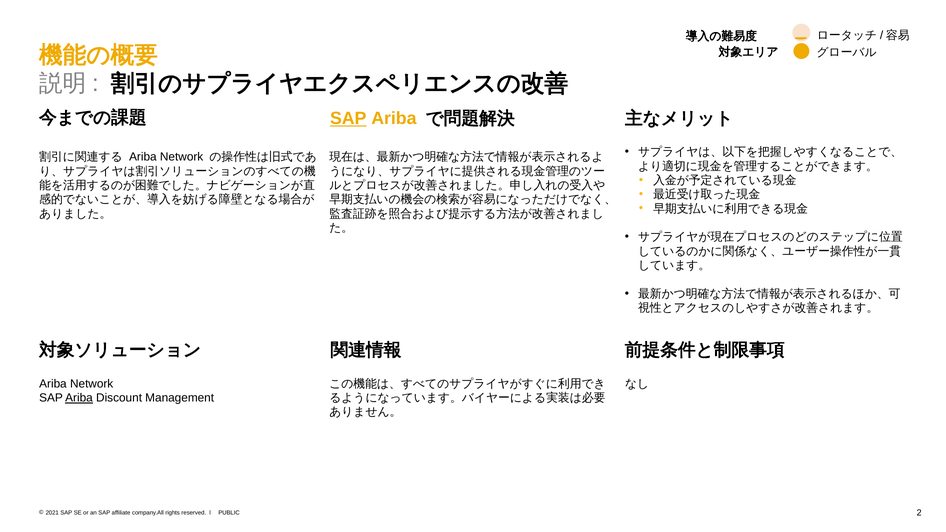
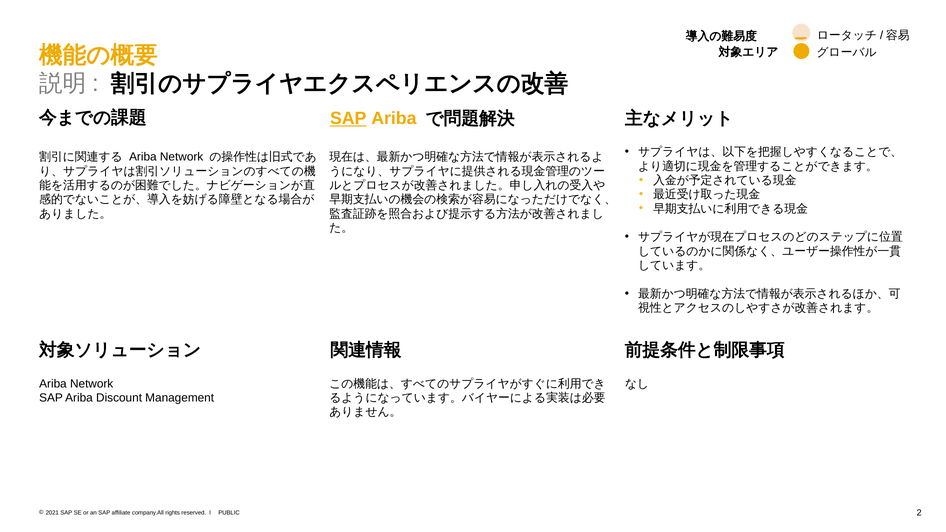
Ariba at (79, 398) underline: present -> none
